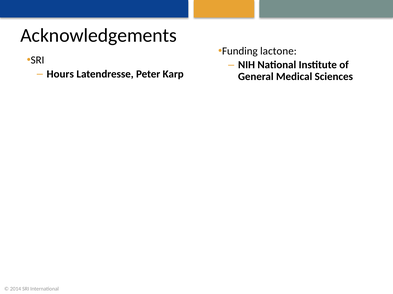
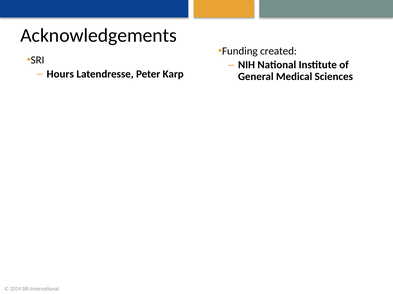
lactone: lactone -> created
